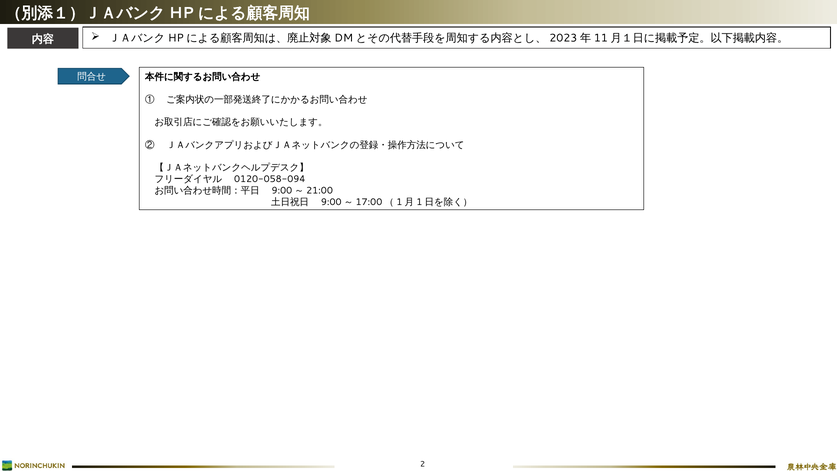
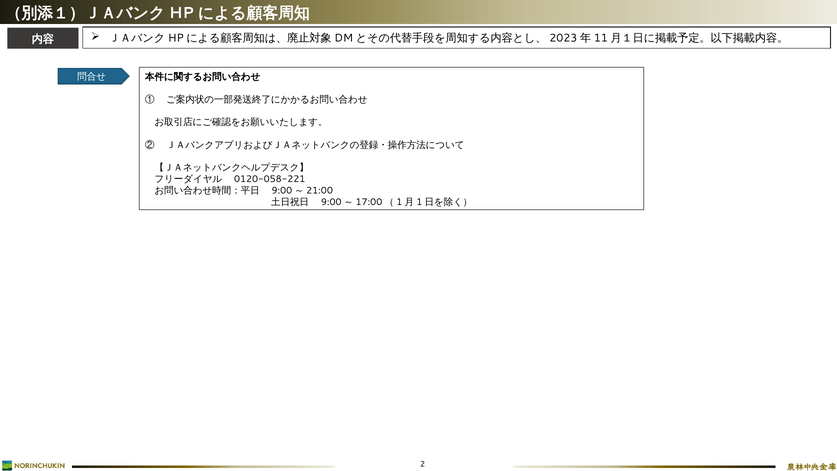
0120-058-094: 0120-058-094 -> 0120-058-221
